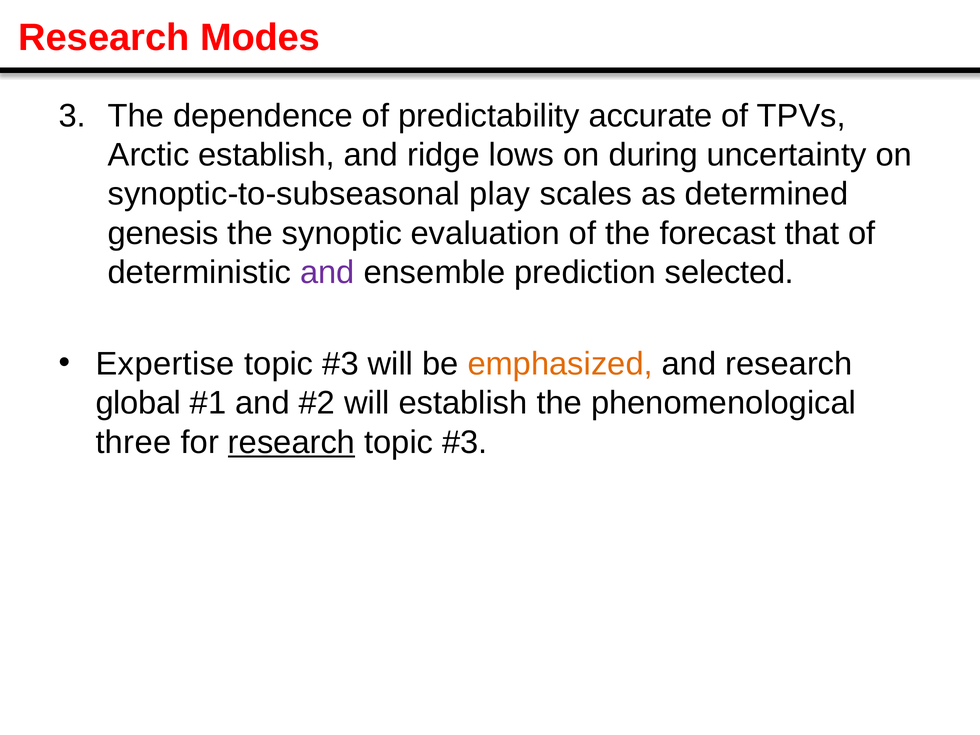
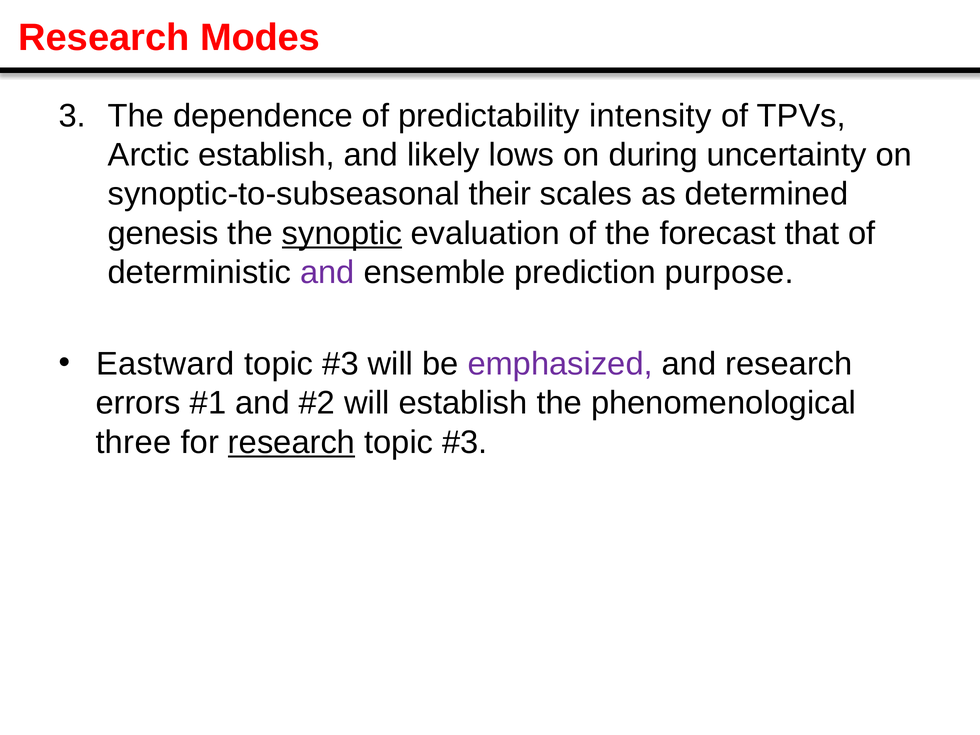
accurate: accurate -> intensity
ridge: ridge -> likely
play: play -> their
synoptic underline: none -> present
selected: selected -> purpose
Expertise: Expertise -> Eastward
emphasized colour: orange -> purple
global: global -> errors
